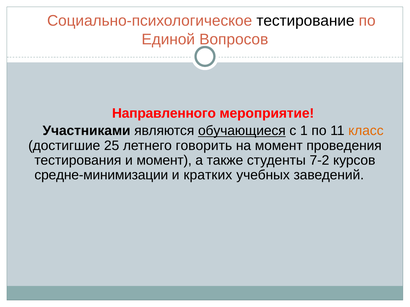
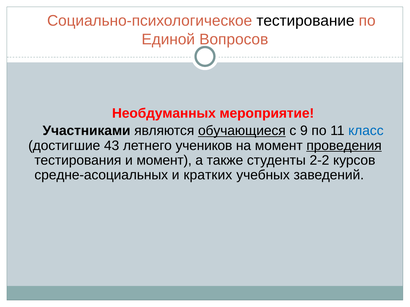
Направленного: Направленного -> Необдуманных
1: 1 -> 9
класс colour: orange -> blue
25: 25 -> 43
говорить: говорить -> учеников
проведения underline: none -> present
7-2: 7-2 -> 2-2
средне-минимизации: средне-минимизации -> средне-асоциальных
